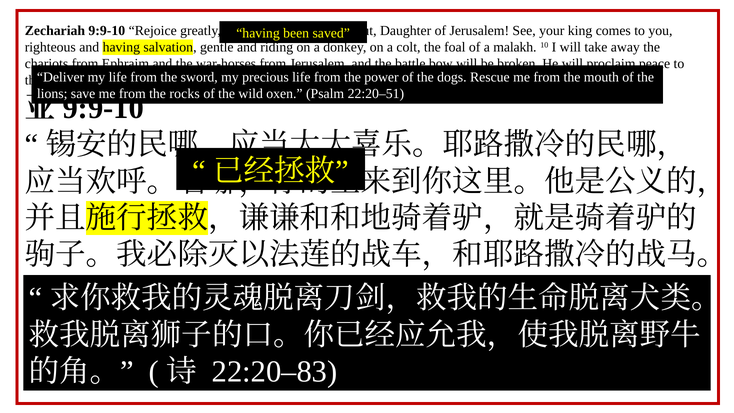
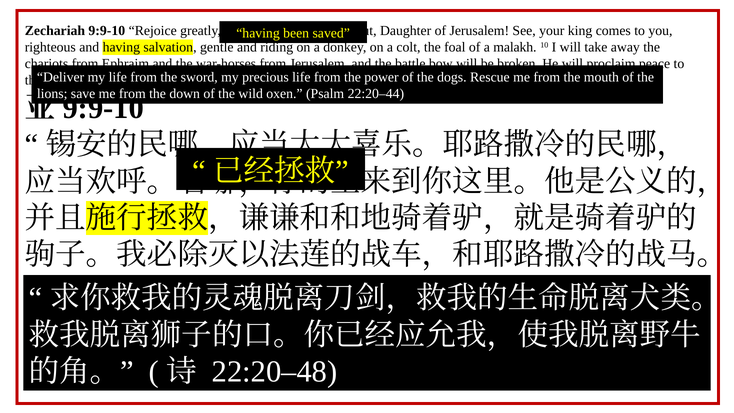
rocks: rocks -> down
22:20–51: 22:20–51 -> 22:20–44
22:20–83: 22:20–83 -> 22:20–48
